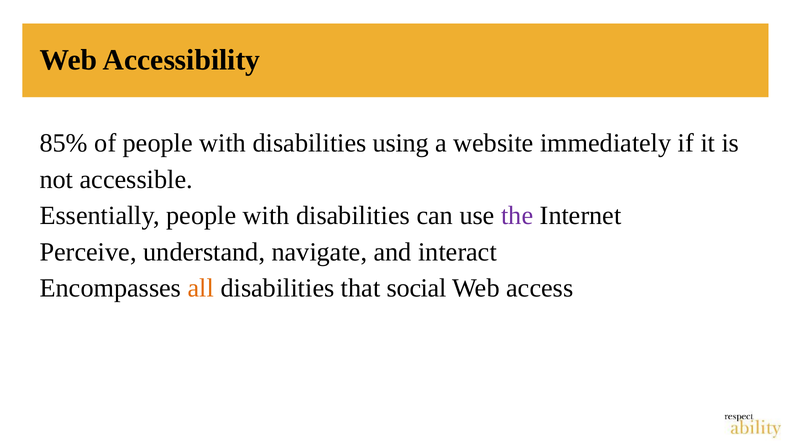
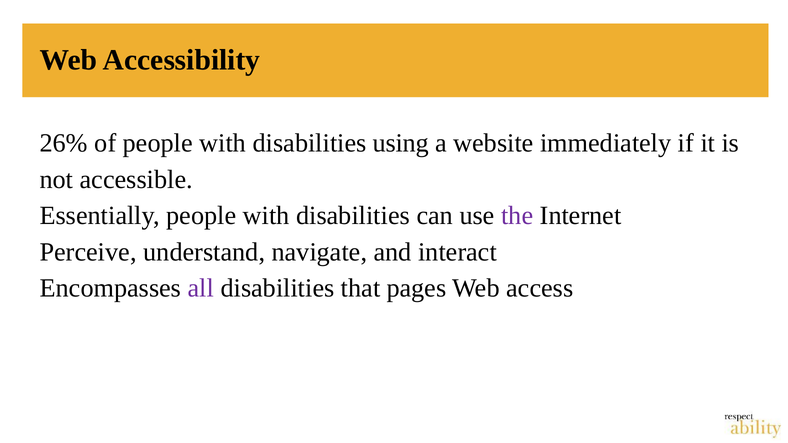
85%: 85% -> 26%
all colour: orange -> purple
social: social -> pages
